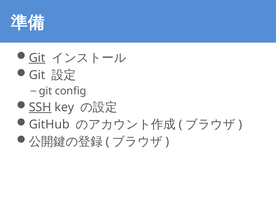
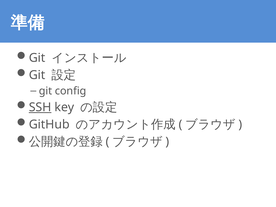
Git at (37, 58) underline: present -> none
